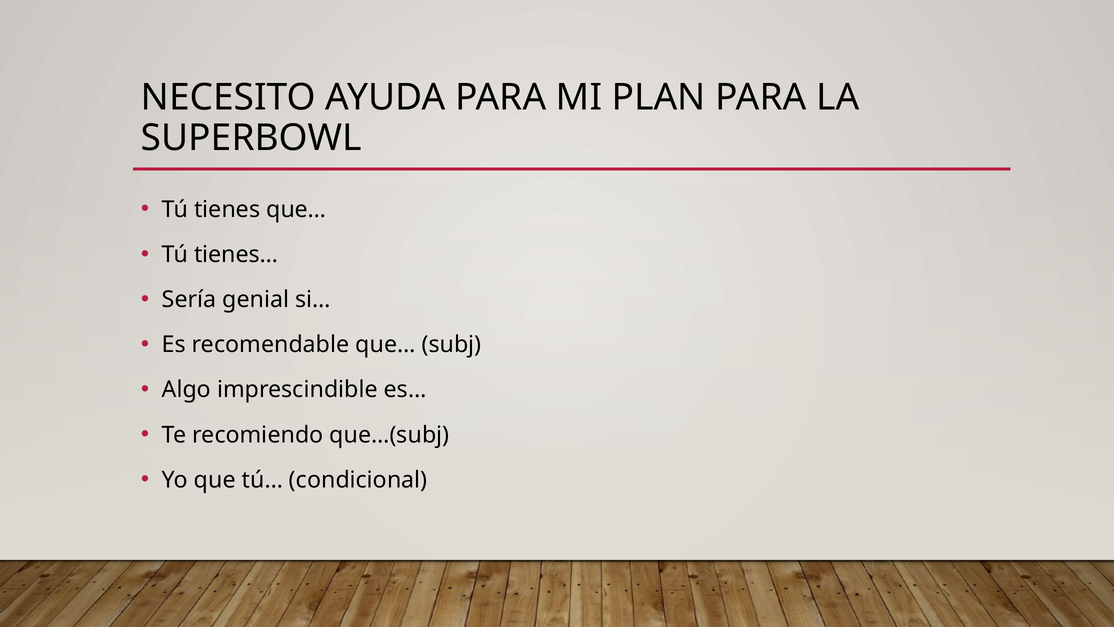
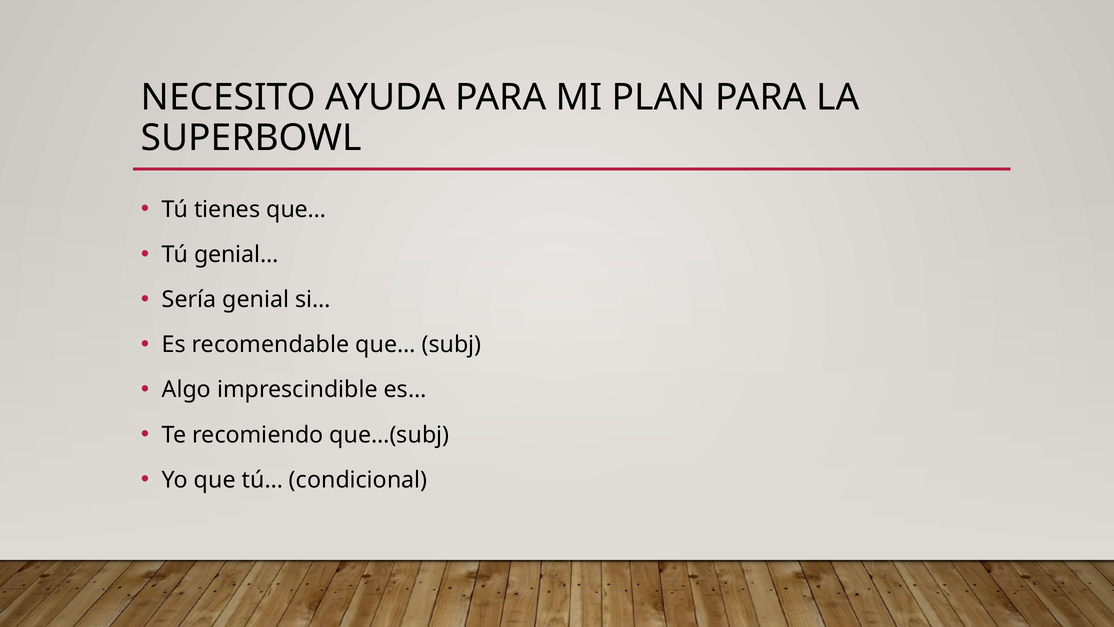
tienes…: tienes… -> genial…
